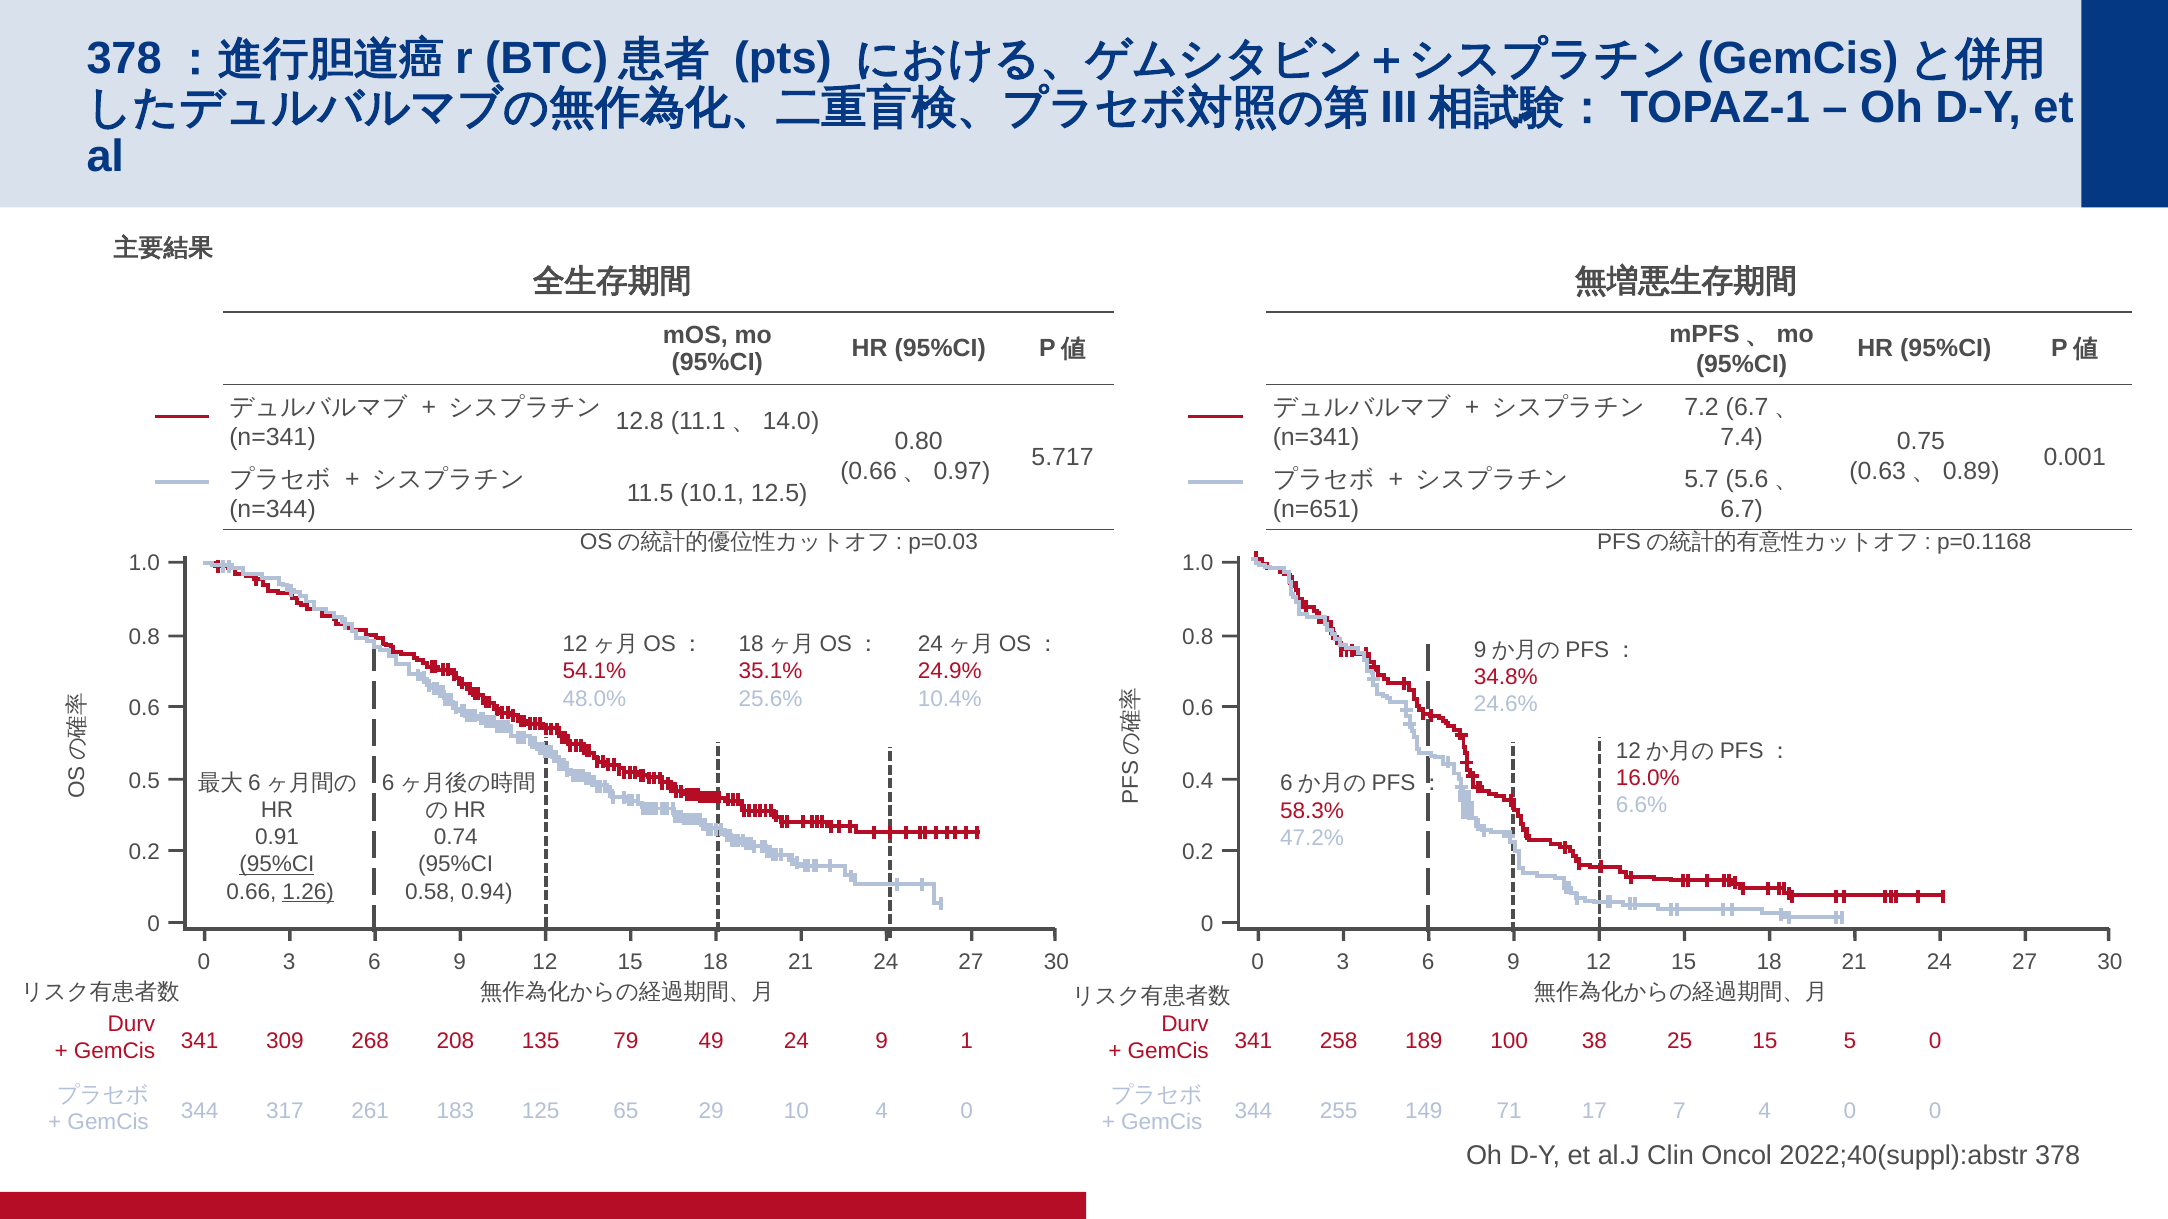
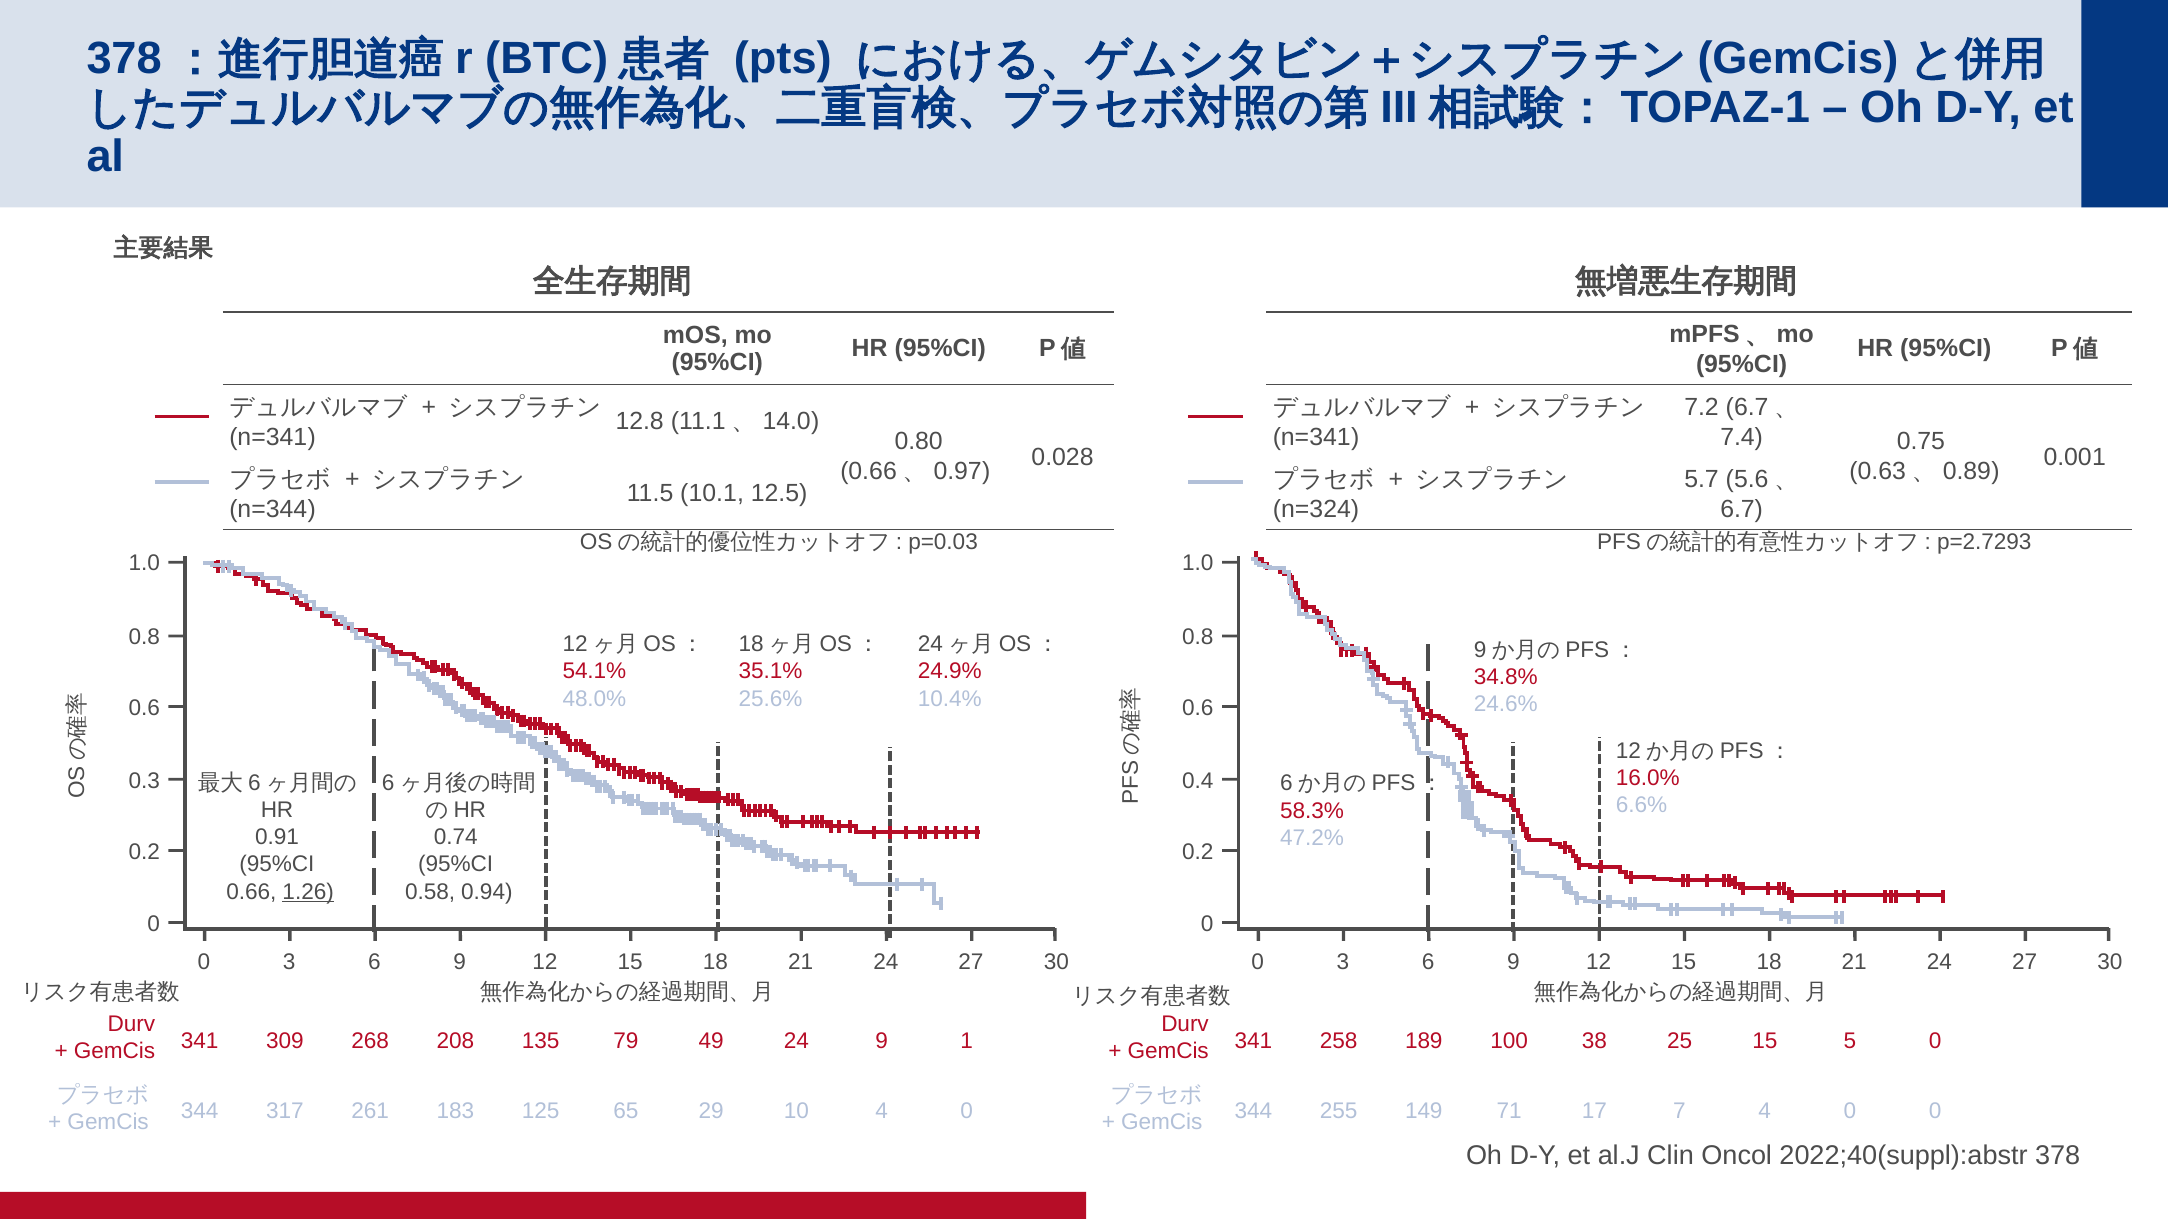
5.717: 5.717 -> 0.028
n=651: n=651 -> n=324
p=0.1168: p=0.1168 -> p=2.7293
0.5: 0.5 -> 0.3
95%CI at (277, 865) underline: present -> none
